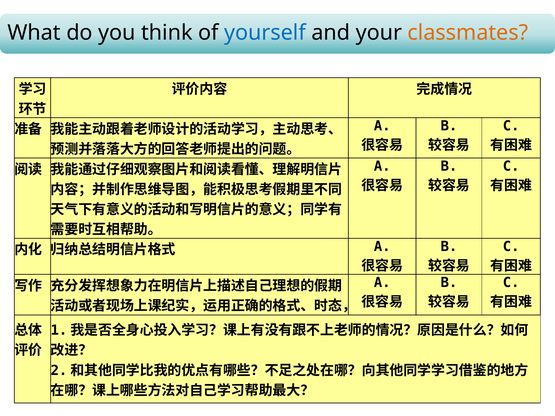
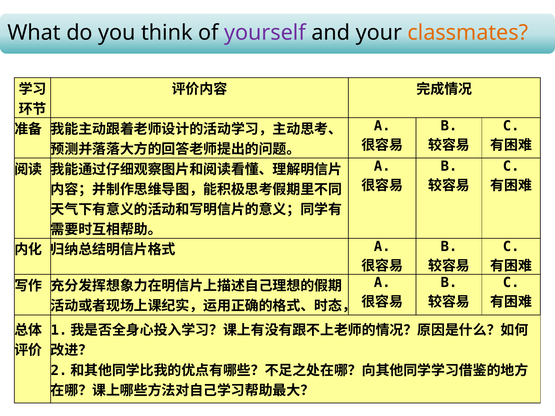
yourself colour: blue -> purple
